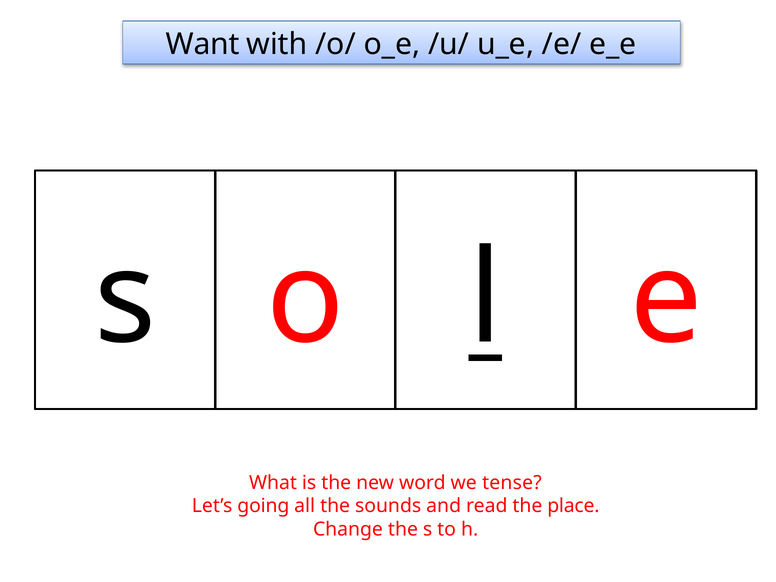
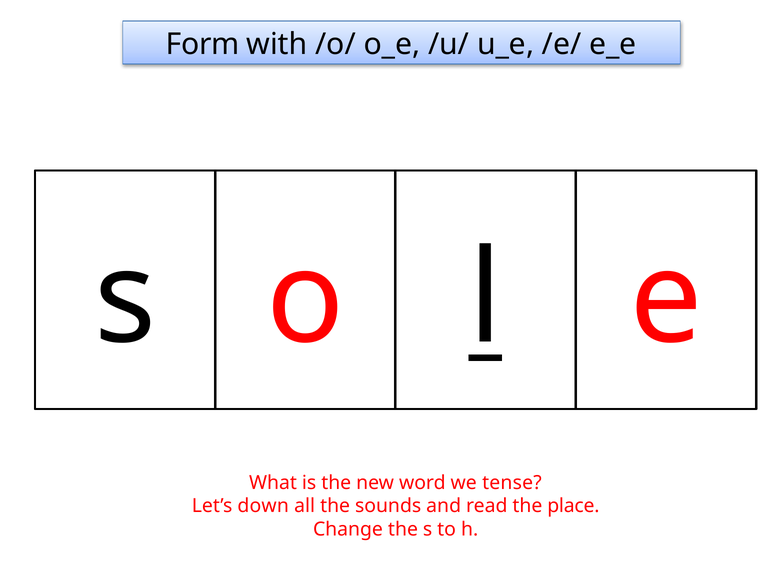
Want: Want -> Form
going: going -> down
